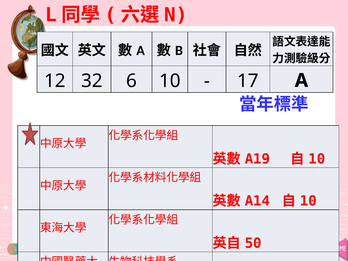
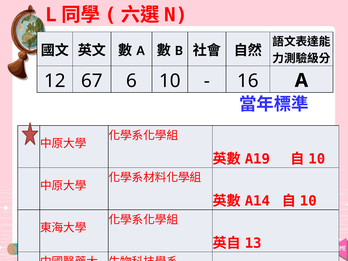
32: 32 -> 67
17: 17 -> 16
50: 50 -> 13
